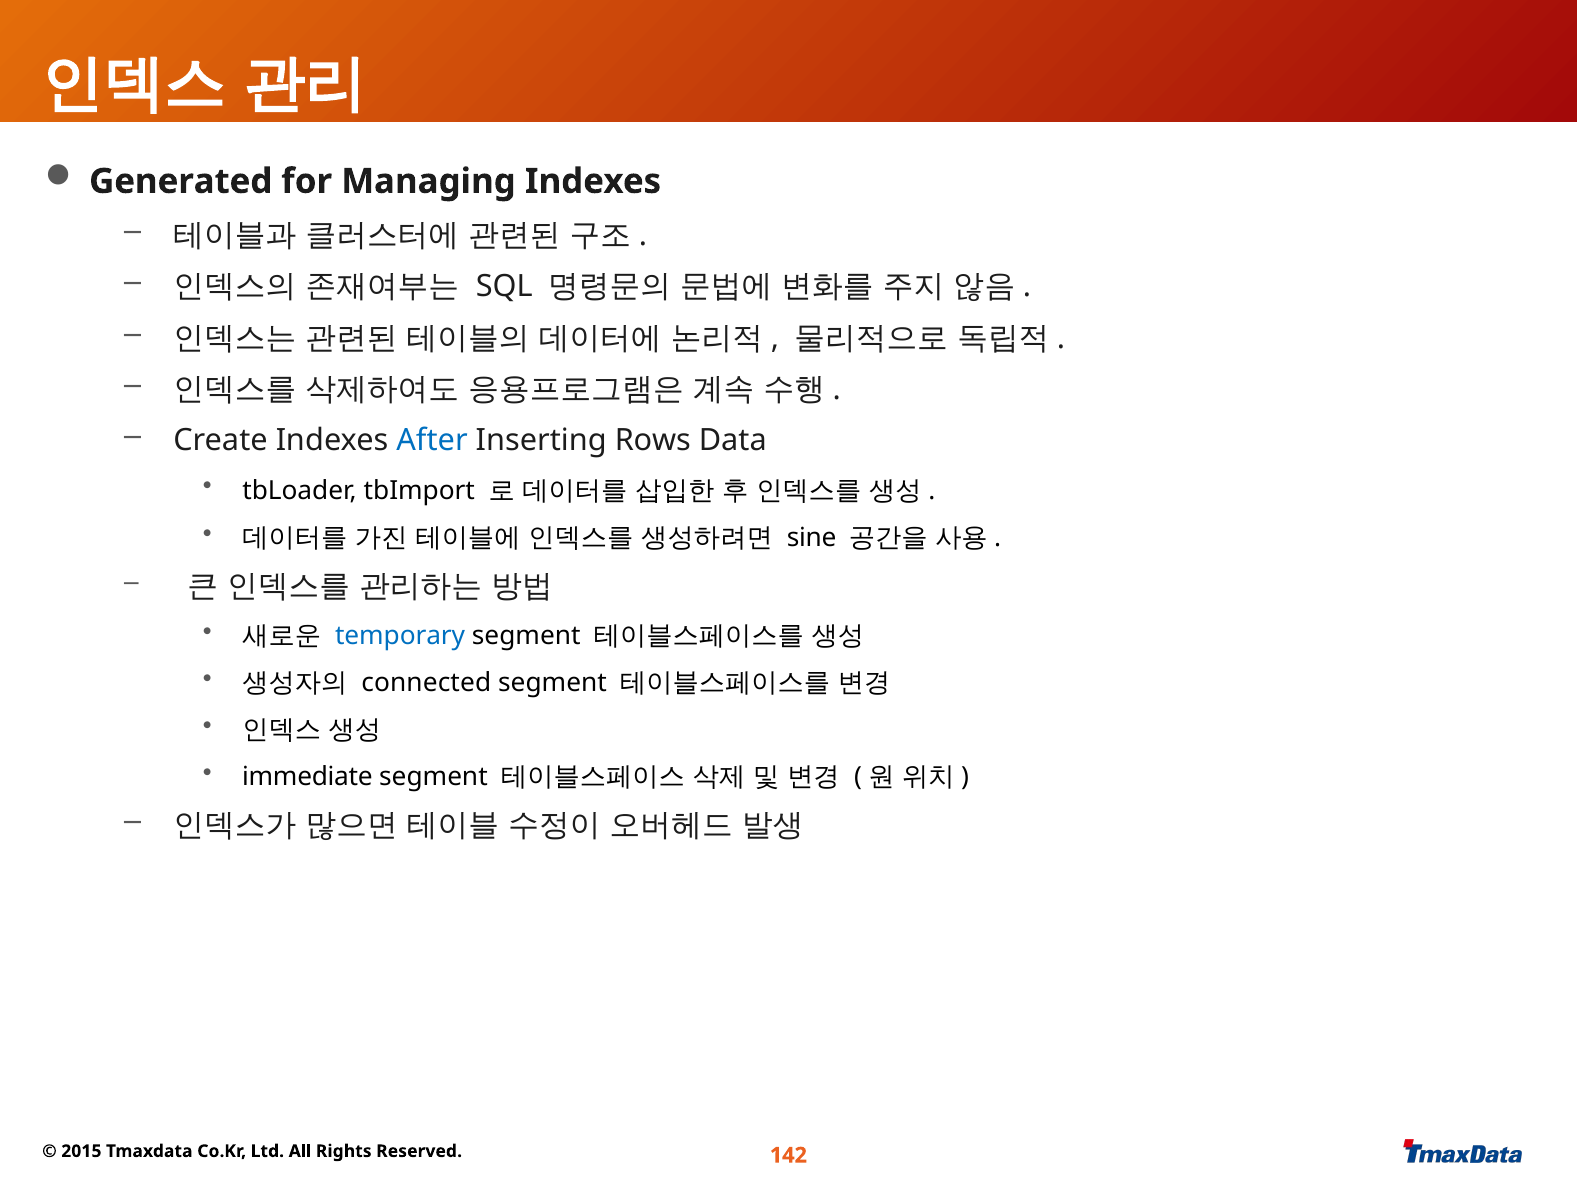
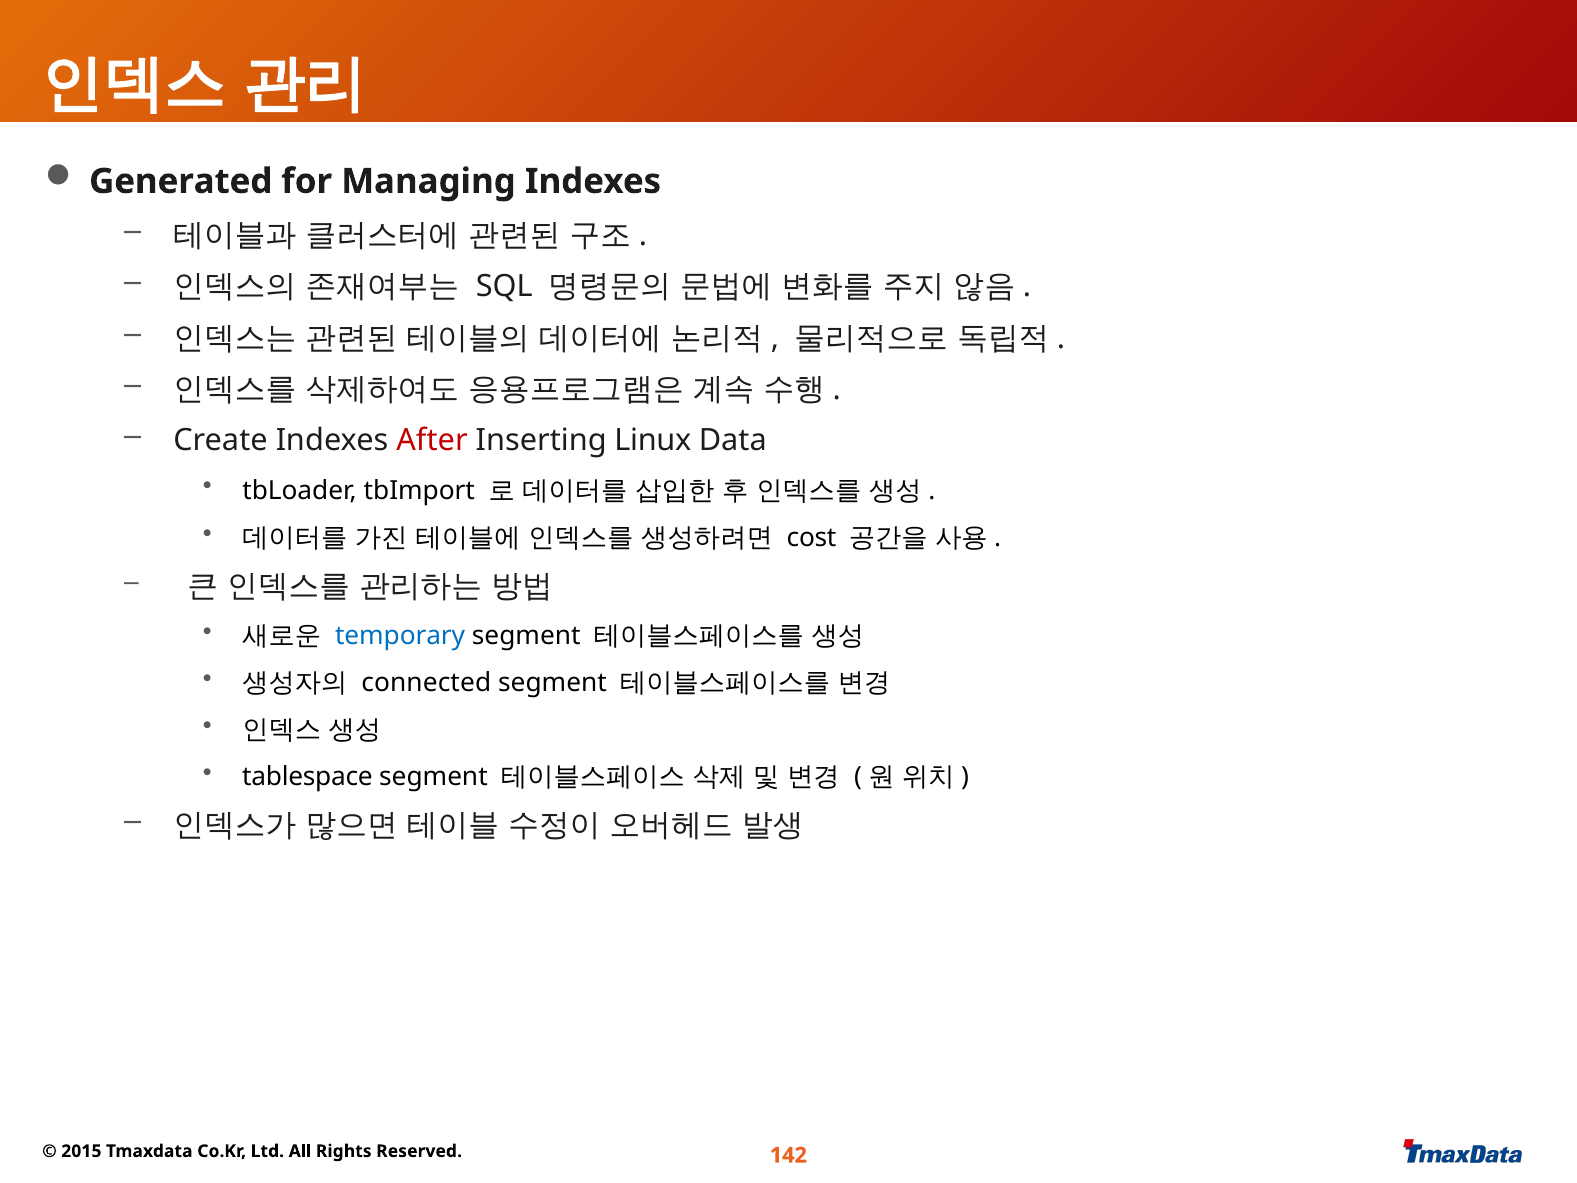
After colour: blue -> red
Rows: Rows -> Linux
sine: sine -> cost
immediate: immediate -> tablespace
